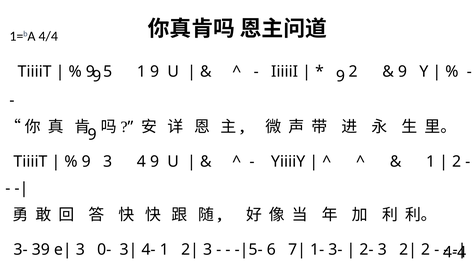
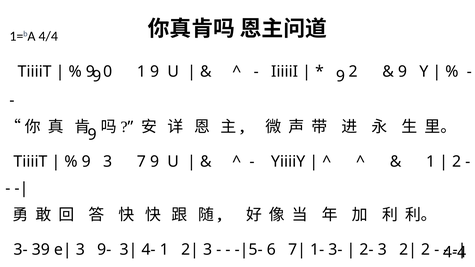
5: 5 -> 0
4: 4 -> 7
0-: 0- -> 9-
